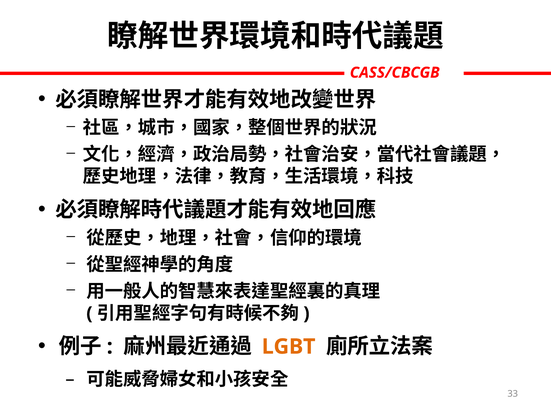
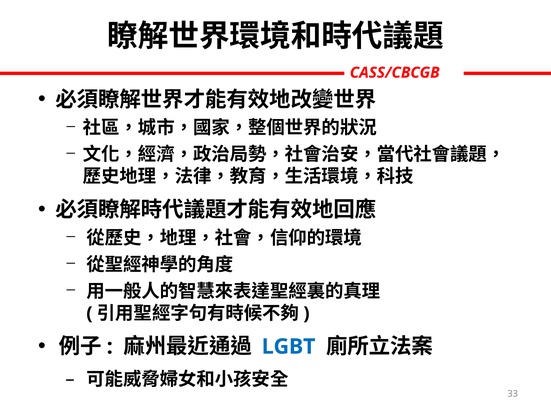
LGBT colour: orange -> blue
